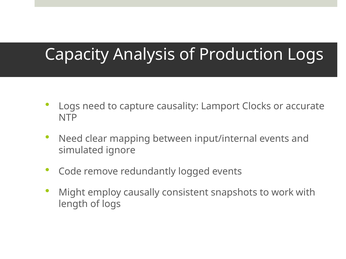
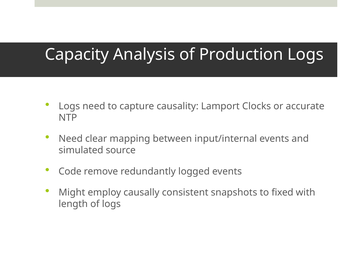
ignore: ignore -> source
work: work -> fixed
